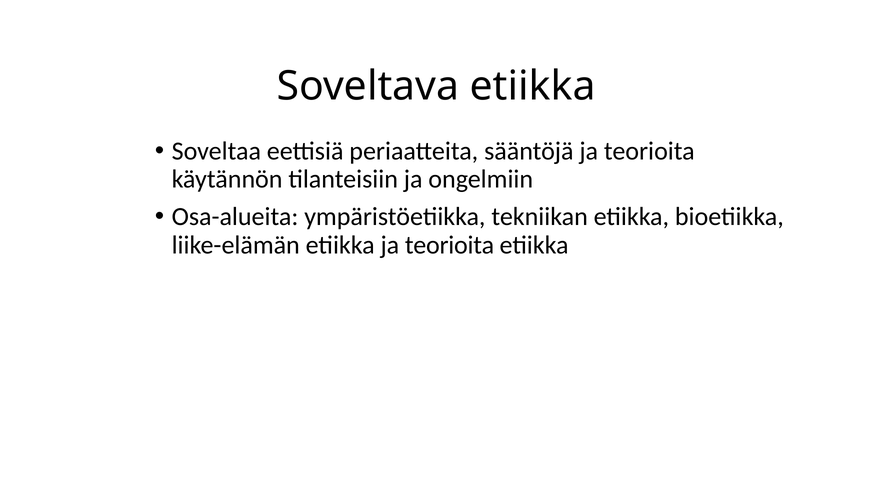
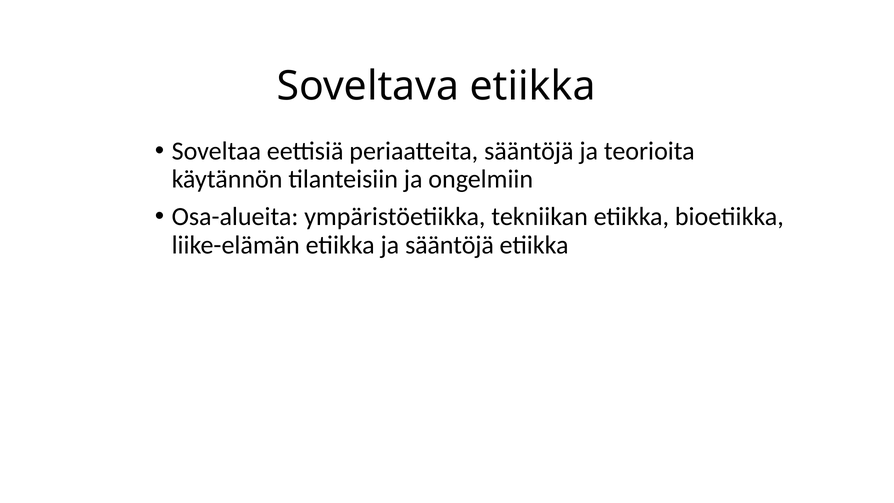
etiikka ja teorioita: teorioita -> sääntöjä
